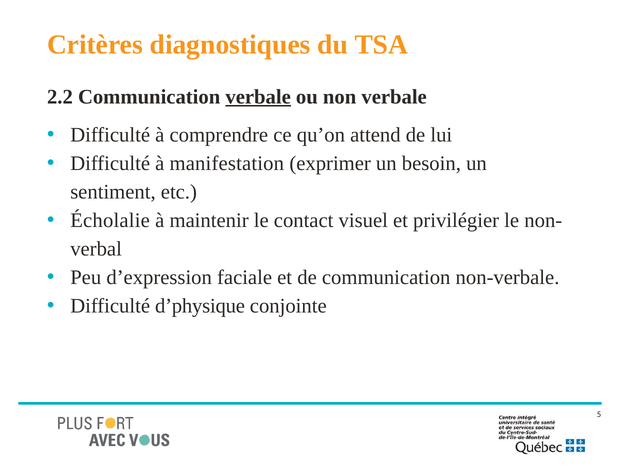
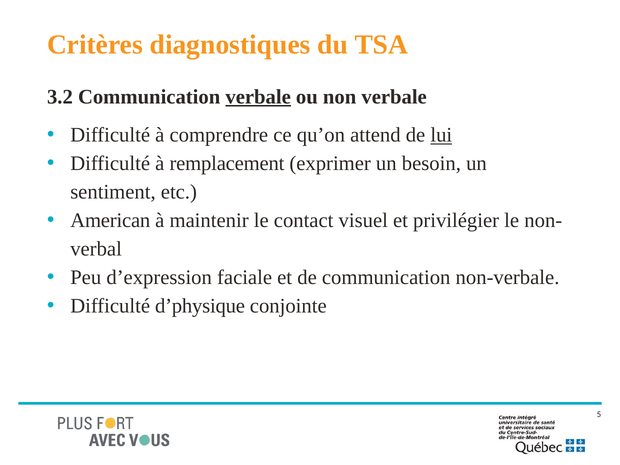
2.2: 2.2 -> 3.2
lui underline: none -> present
manifestation: manifestation -> remplacement
Écholalie: Écholalie -> American
